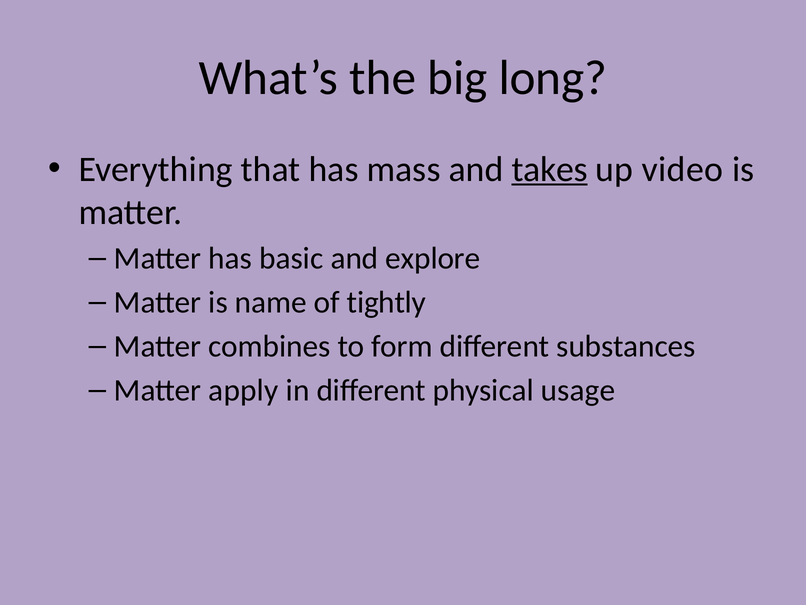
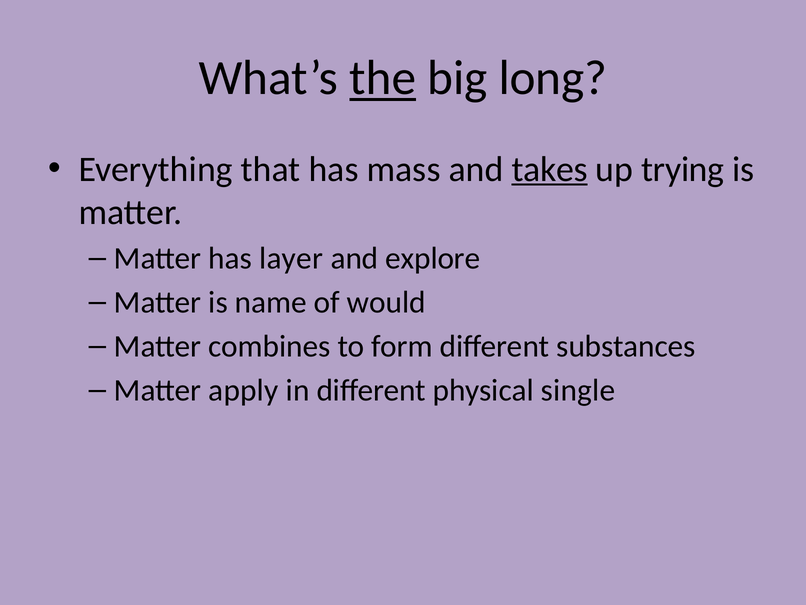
the underline: none -> present
video: video -> trying
basic: basic -> layer
tightly: tightly -> would
usage: usage -> single
